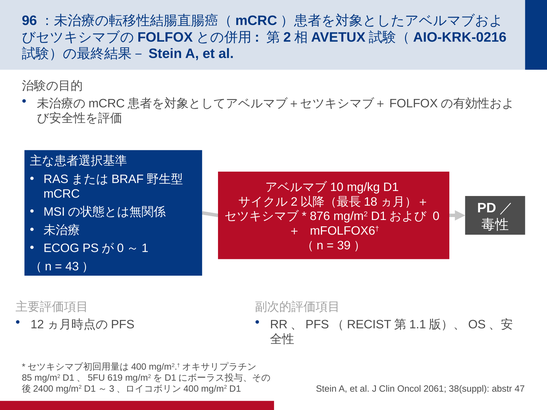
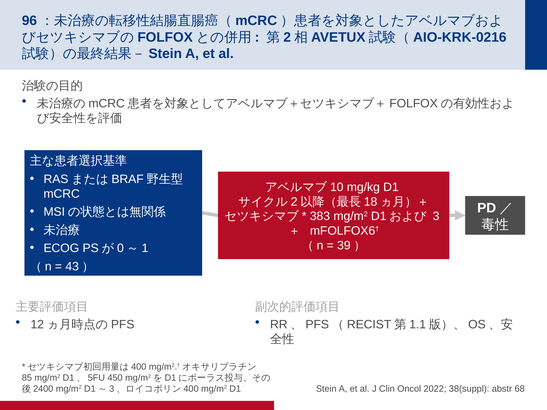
876: 876 -> 383
0: 0 -> 3
619: 619 -> 450
2061: 2061 -> 2022
47: 47 -> 68
